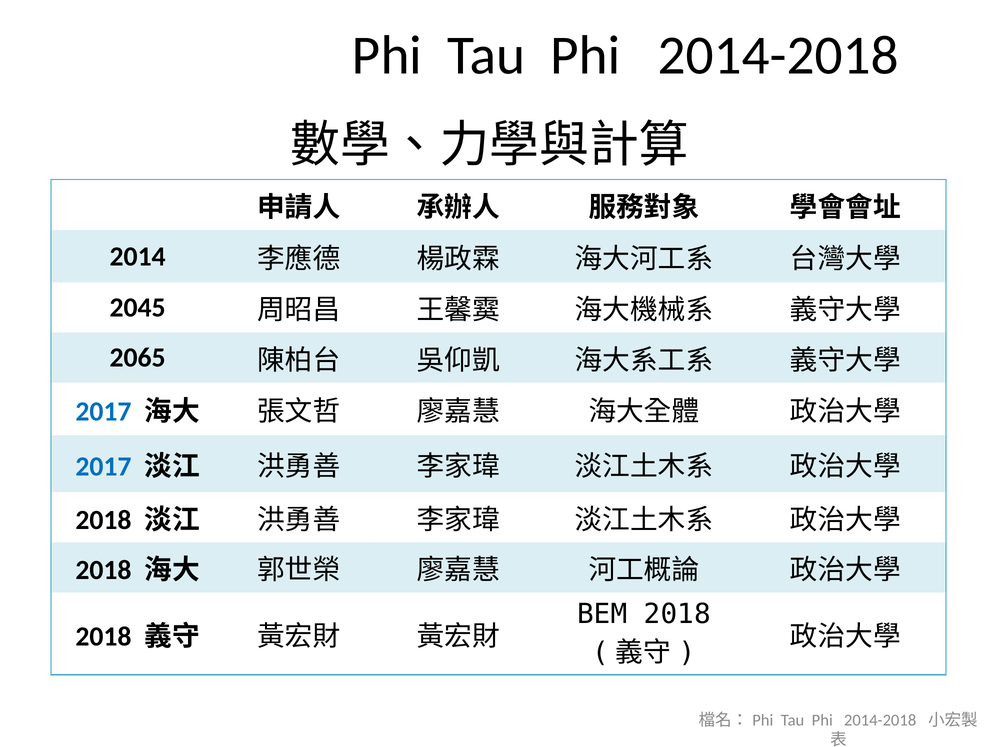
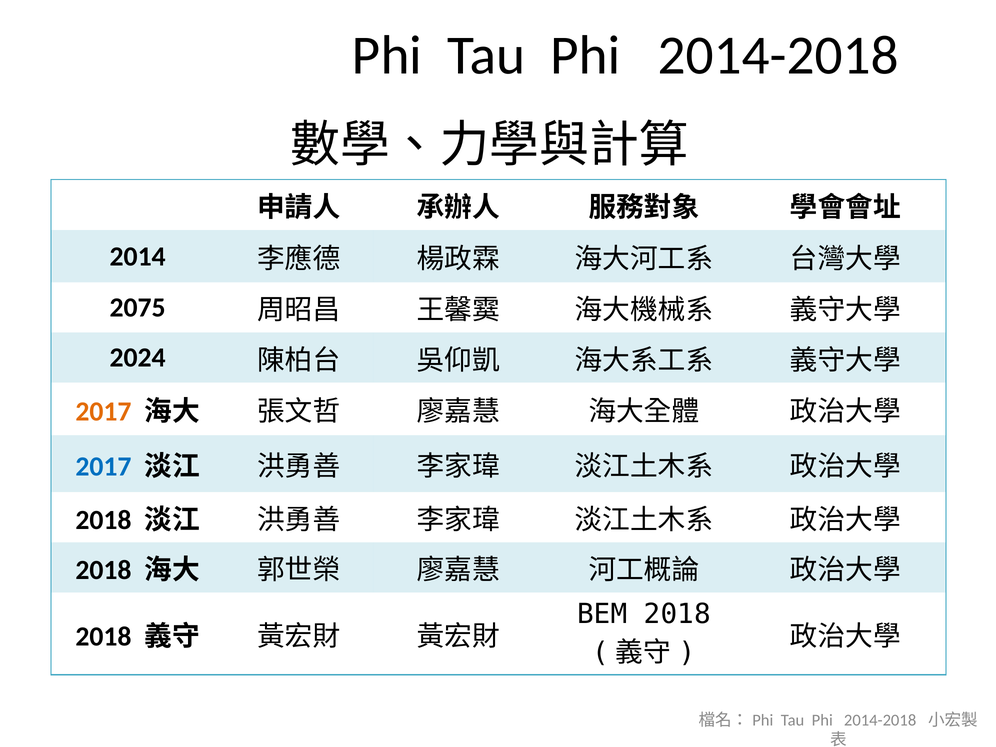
2045: 2045 -> 2075
2065: 2065 -> 2024
2017 at (103, 412) colour: blue -> orange
